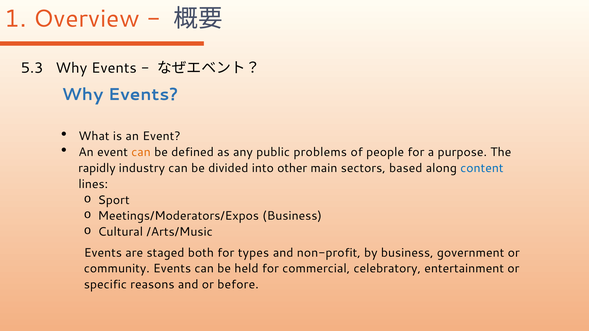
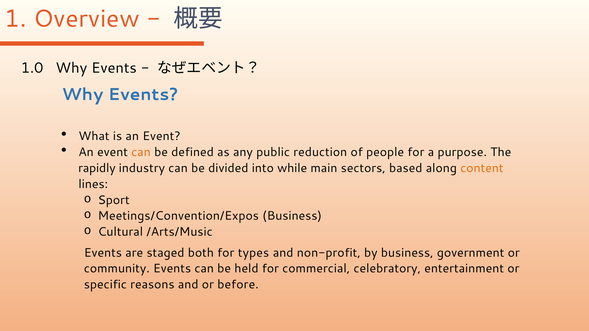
5.3: 5.3 -> 1.0
problems: problems -> reduction
other: other -> while
content colour: blue -> orange
Meetings/Moderators/Expos: Meetings/Moderators/Expos -> Meetings/Convention/Expos
